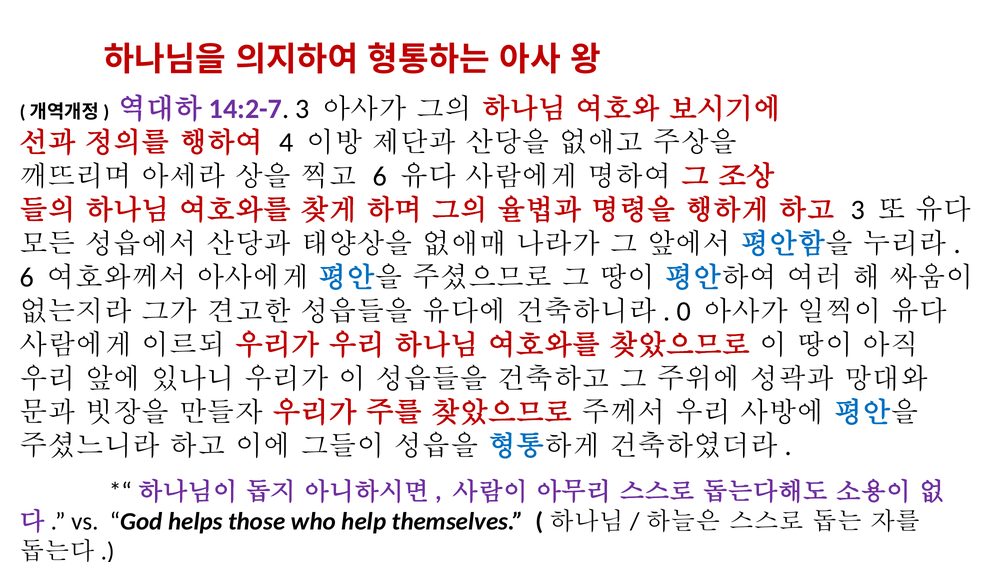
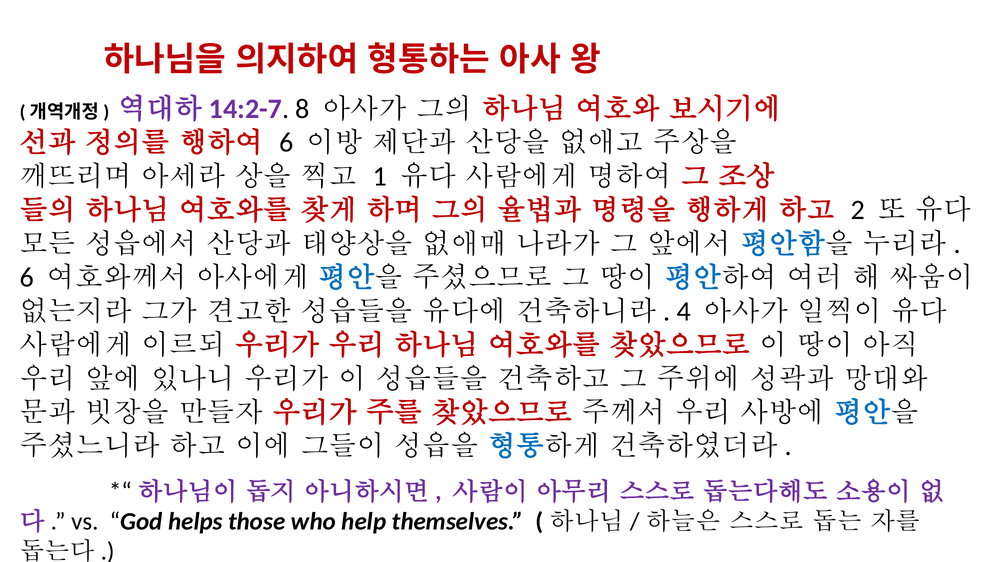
3 at (303, 109): 3 -> 8
4 at (286, 142): 4 -> 6
6 at (380, 176): 6 -> 1
3 at (858, 210): 3 -> 2
0: 0 -> 4
